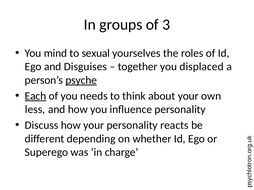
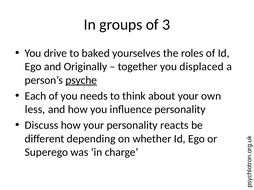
mind: mind -> drive
sexual: sexual -> baked
Disguises: Disguises -> Originally
Each underline: present -> none
